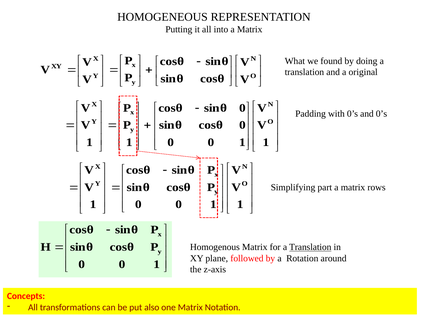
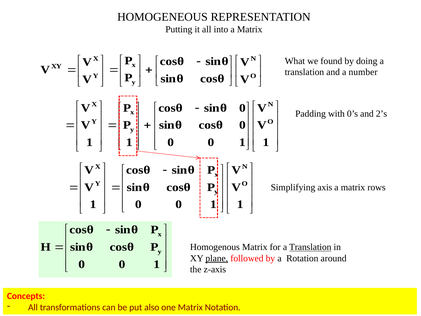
original: original -> number
and 0’s: 0’s -> 2’s
part: part -> axis
plane underline: none -> present
